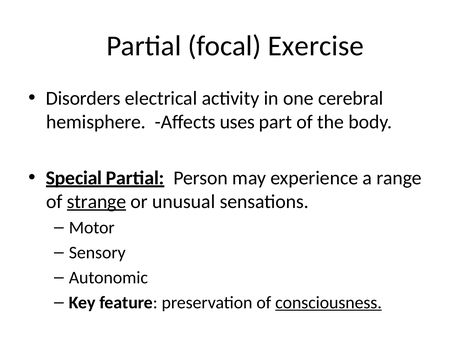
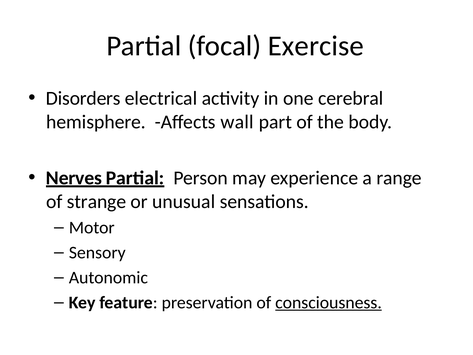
uses: uses -> wall
Special: Special -> Nerves
strange underline: present -> none
